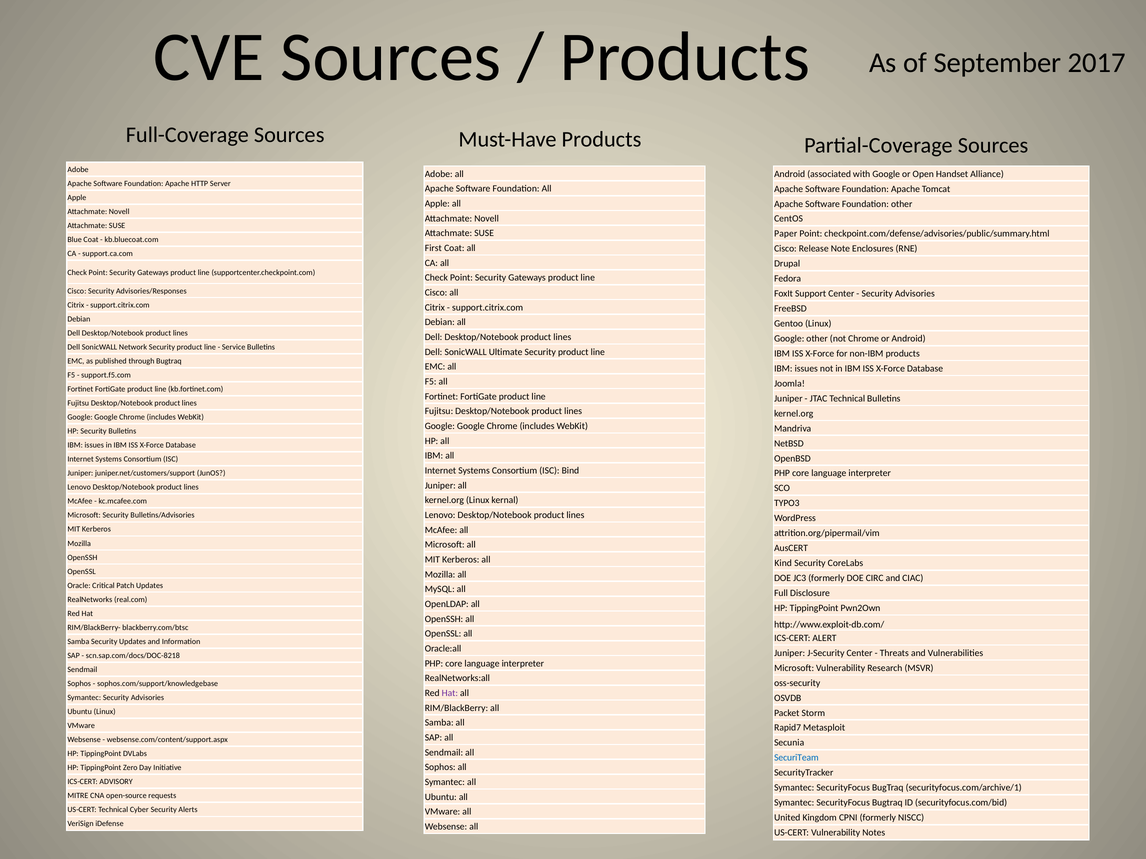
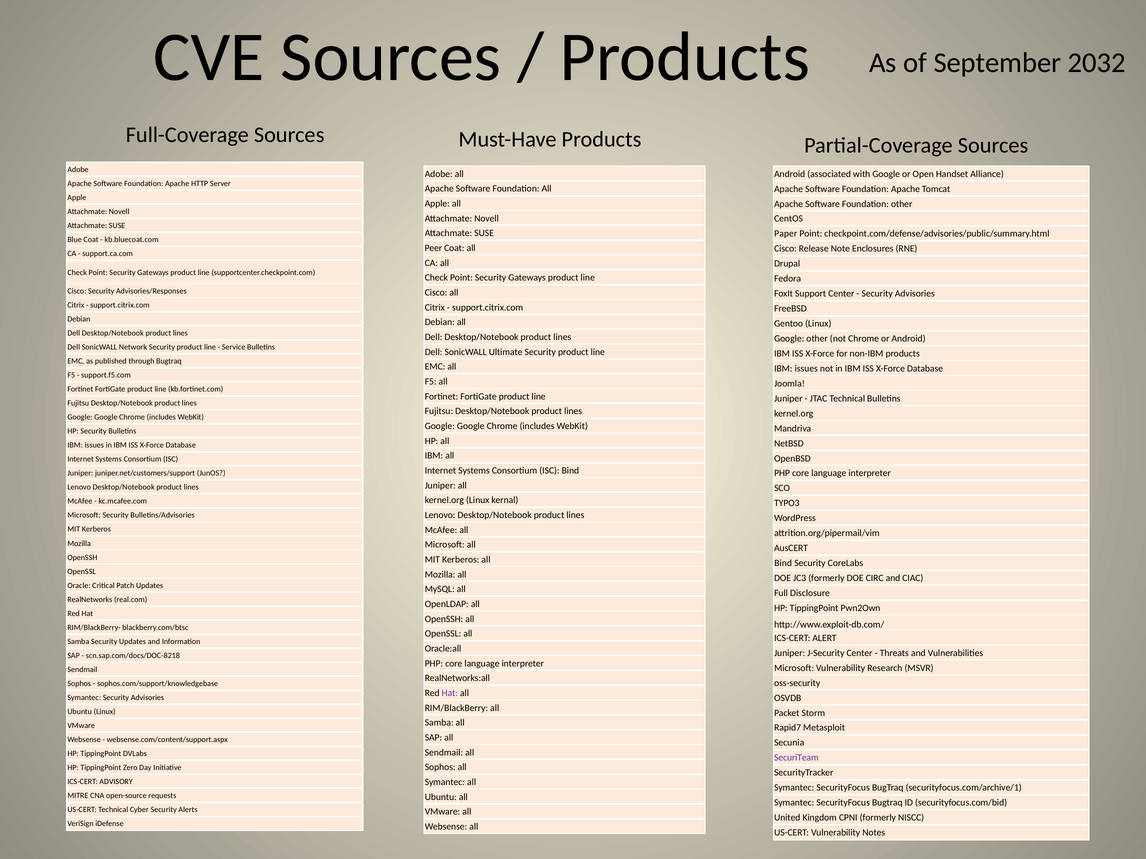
2017: 2017 -> 2032
First: First -> Peer
Kind at (783, 563): Kind -> Bind
SecuriTeam colour: blue -> purple
